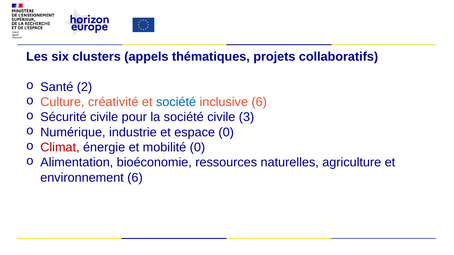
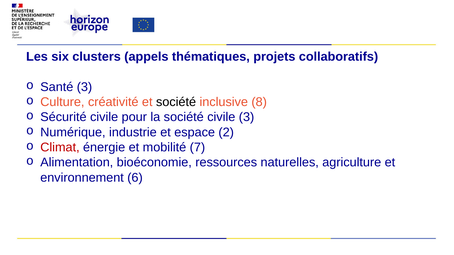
Santé 2: 2 -> 3
société at (176, 102) colour: blue -> black
inclusive 6: 6 -> 8
espace 0: 0 -> 2
mobilité 0: 0 -> 7
